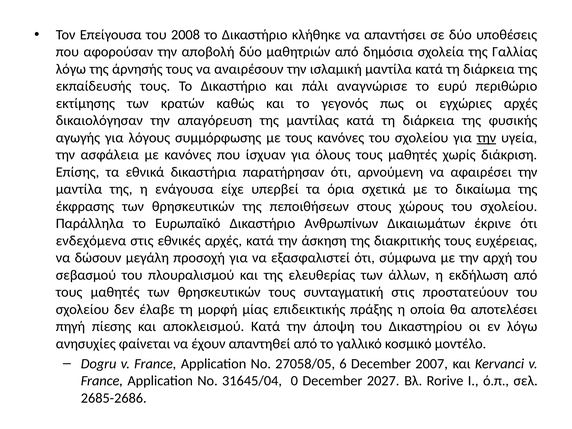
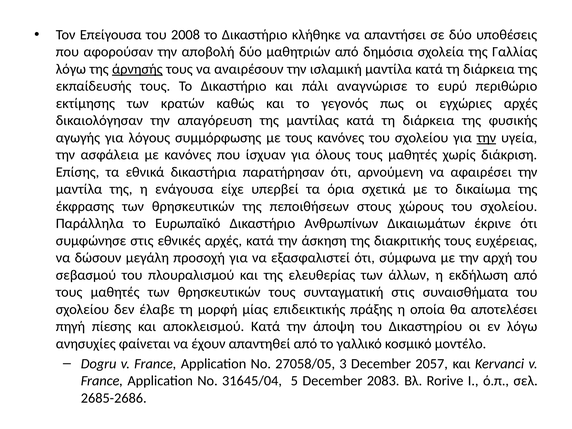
άρνησής underline: none -> present
ενδεχόμενα: ενδεχόμενα -> συμφώνησε
προστατεύουν: προστατεύουν -> συναισθήματα
6: 6 -> 3
2007: 2007 -> 2057
0: 0 -> 5
2027: 2027 -> 2083
